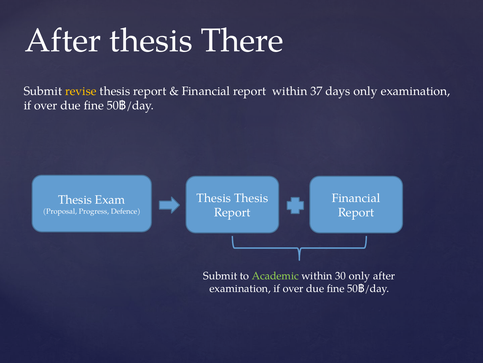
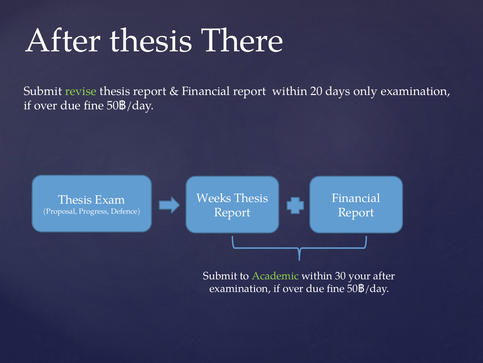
revise colour: yellow -> light green
37: 37 -> 20
Thesis at (214, 198): Thesis -> Weeks
30 only: only -> your
